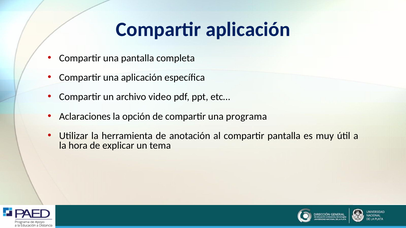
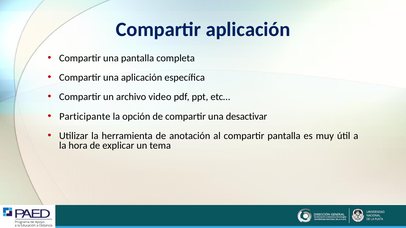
Aclaraciones: Aclaraciones -> Participante
programa: programa -> desactivar
